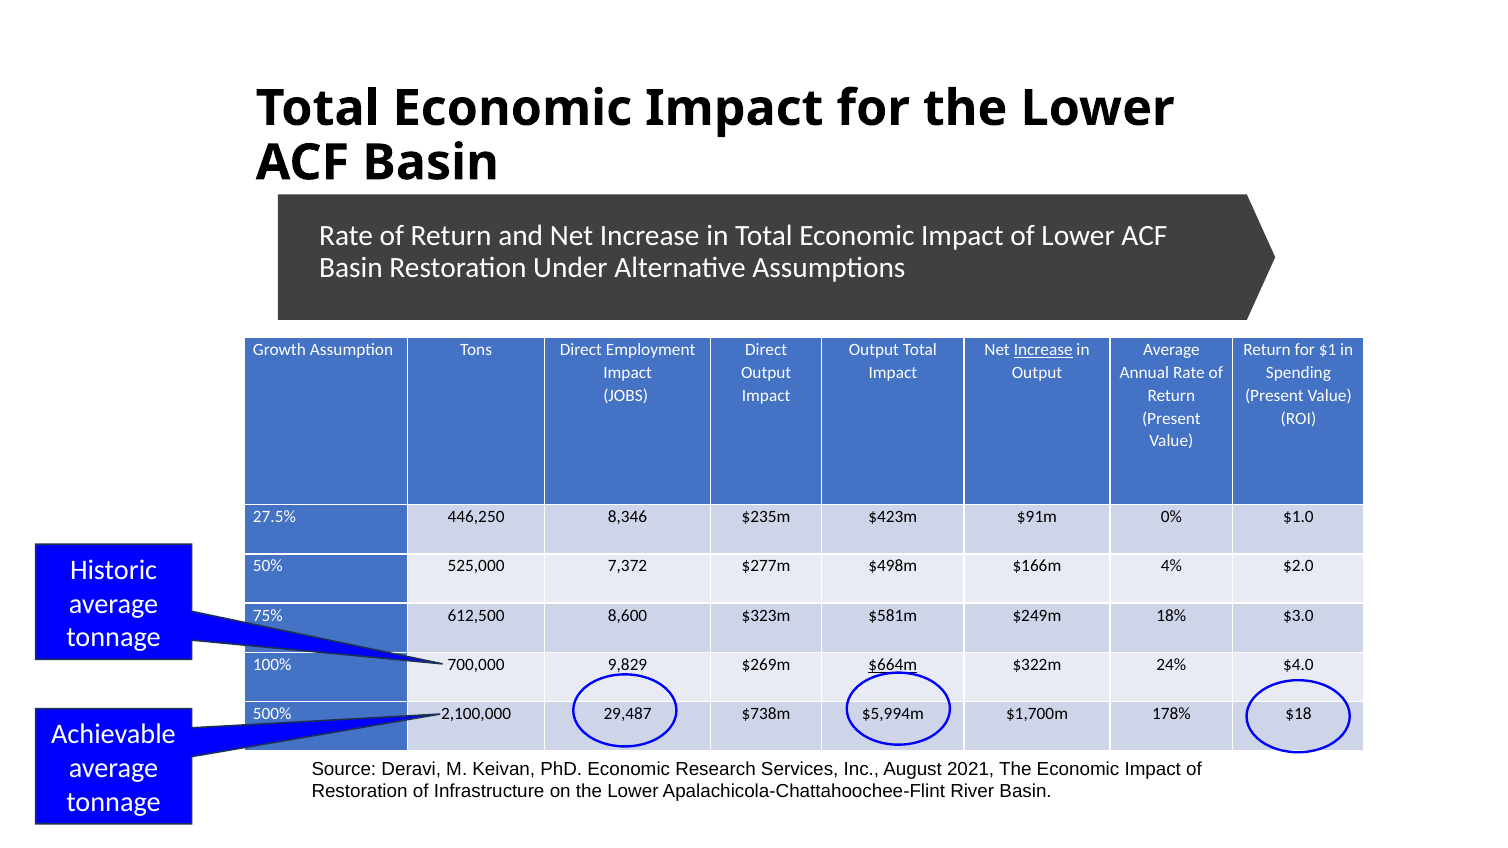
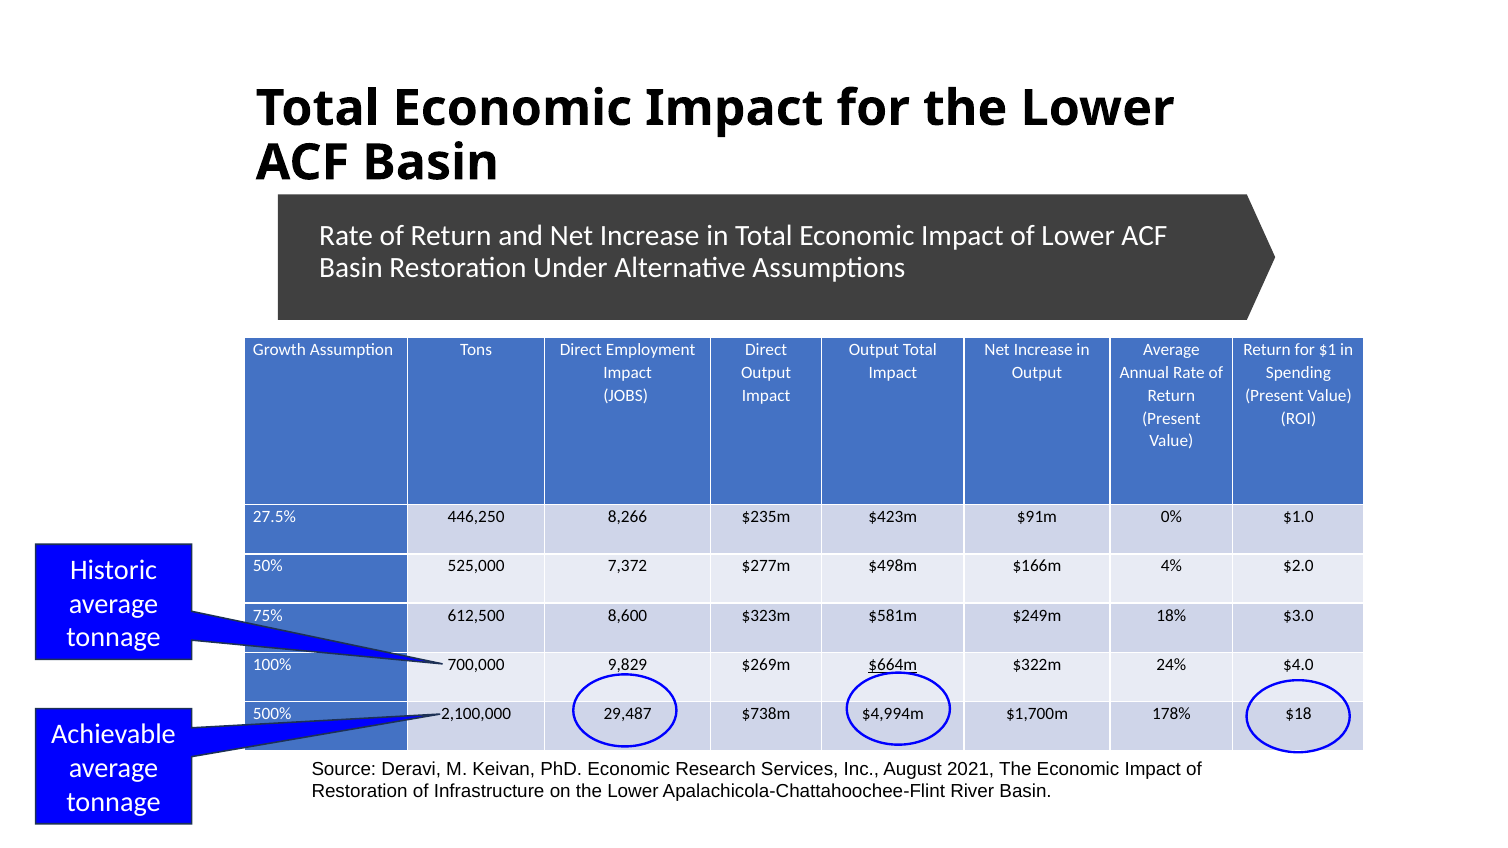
Increase at (1043, 350) underline: present -> none
8,346: 8,346 -> 8,266
$5,994m: $5,994m -> $4,994m
